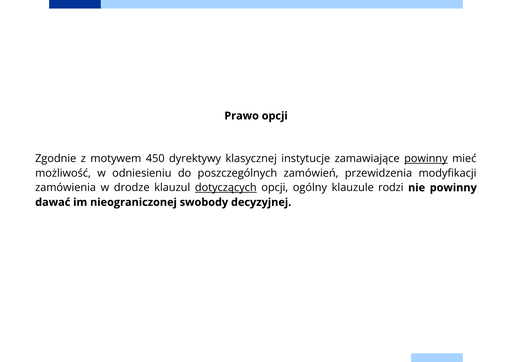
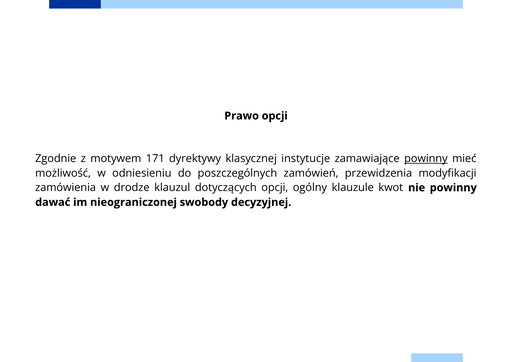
450: 450 -> 171
dotyczących underline: present -> none
rodzi: rodzi -> kwot
